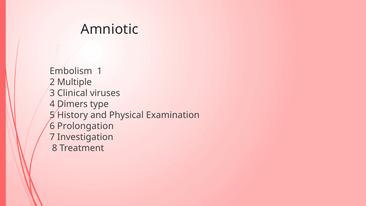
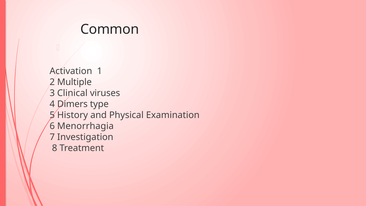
Amniotic: Amniotic -> Common
Embolism: Embolism -> Activation
Prolongation: Prolongation -> Menorrhagia
